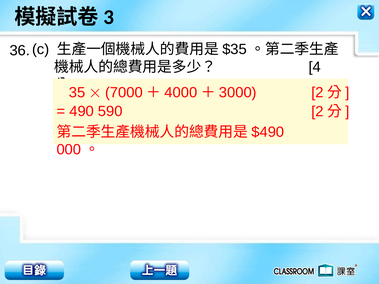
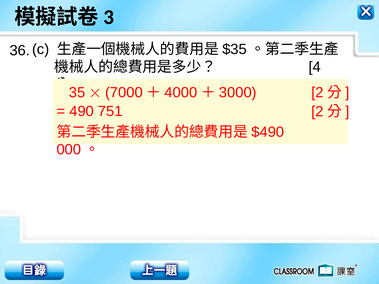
590: 590 -> 751
